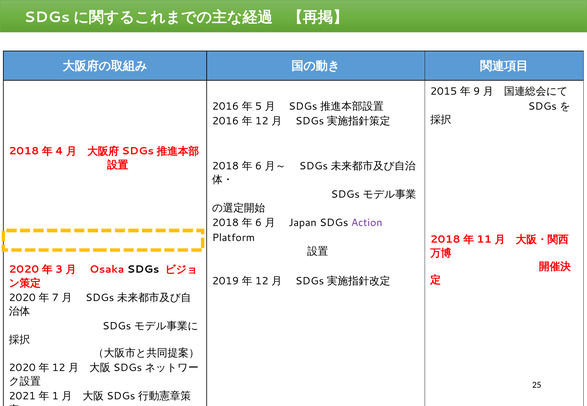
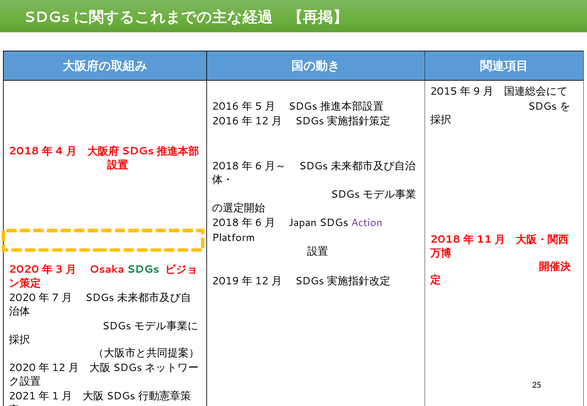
SDGs at (143, 270) colour: black -> green
